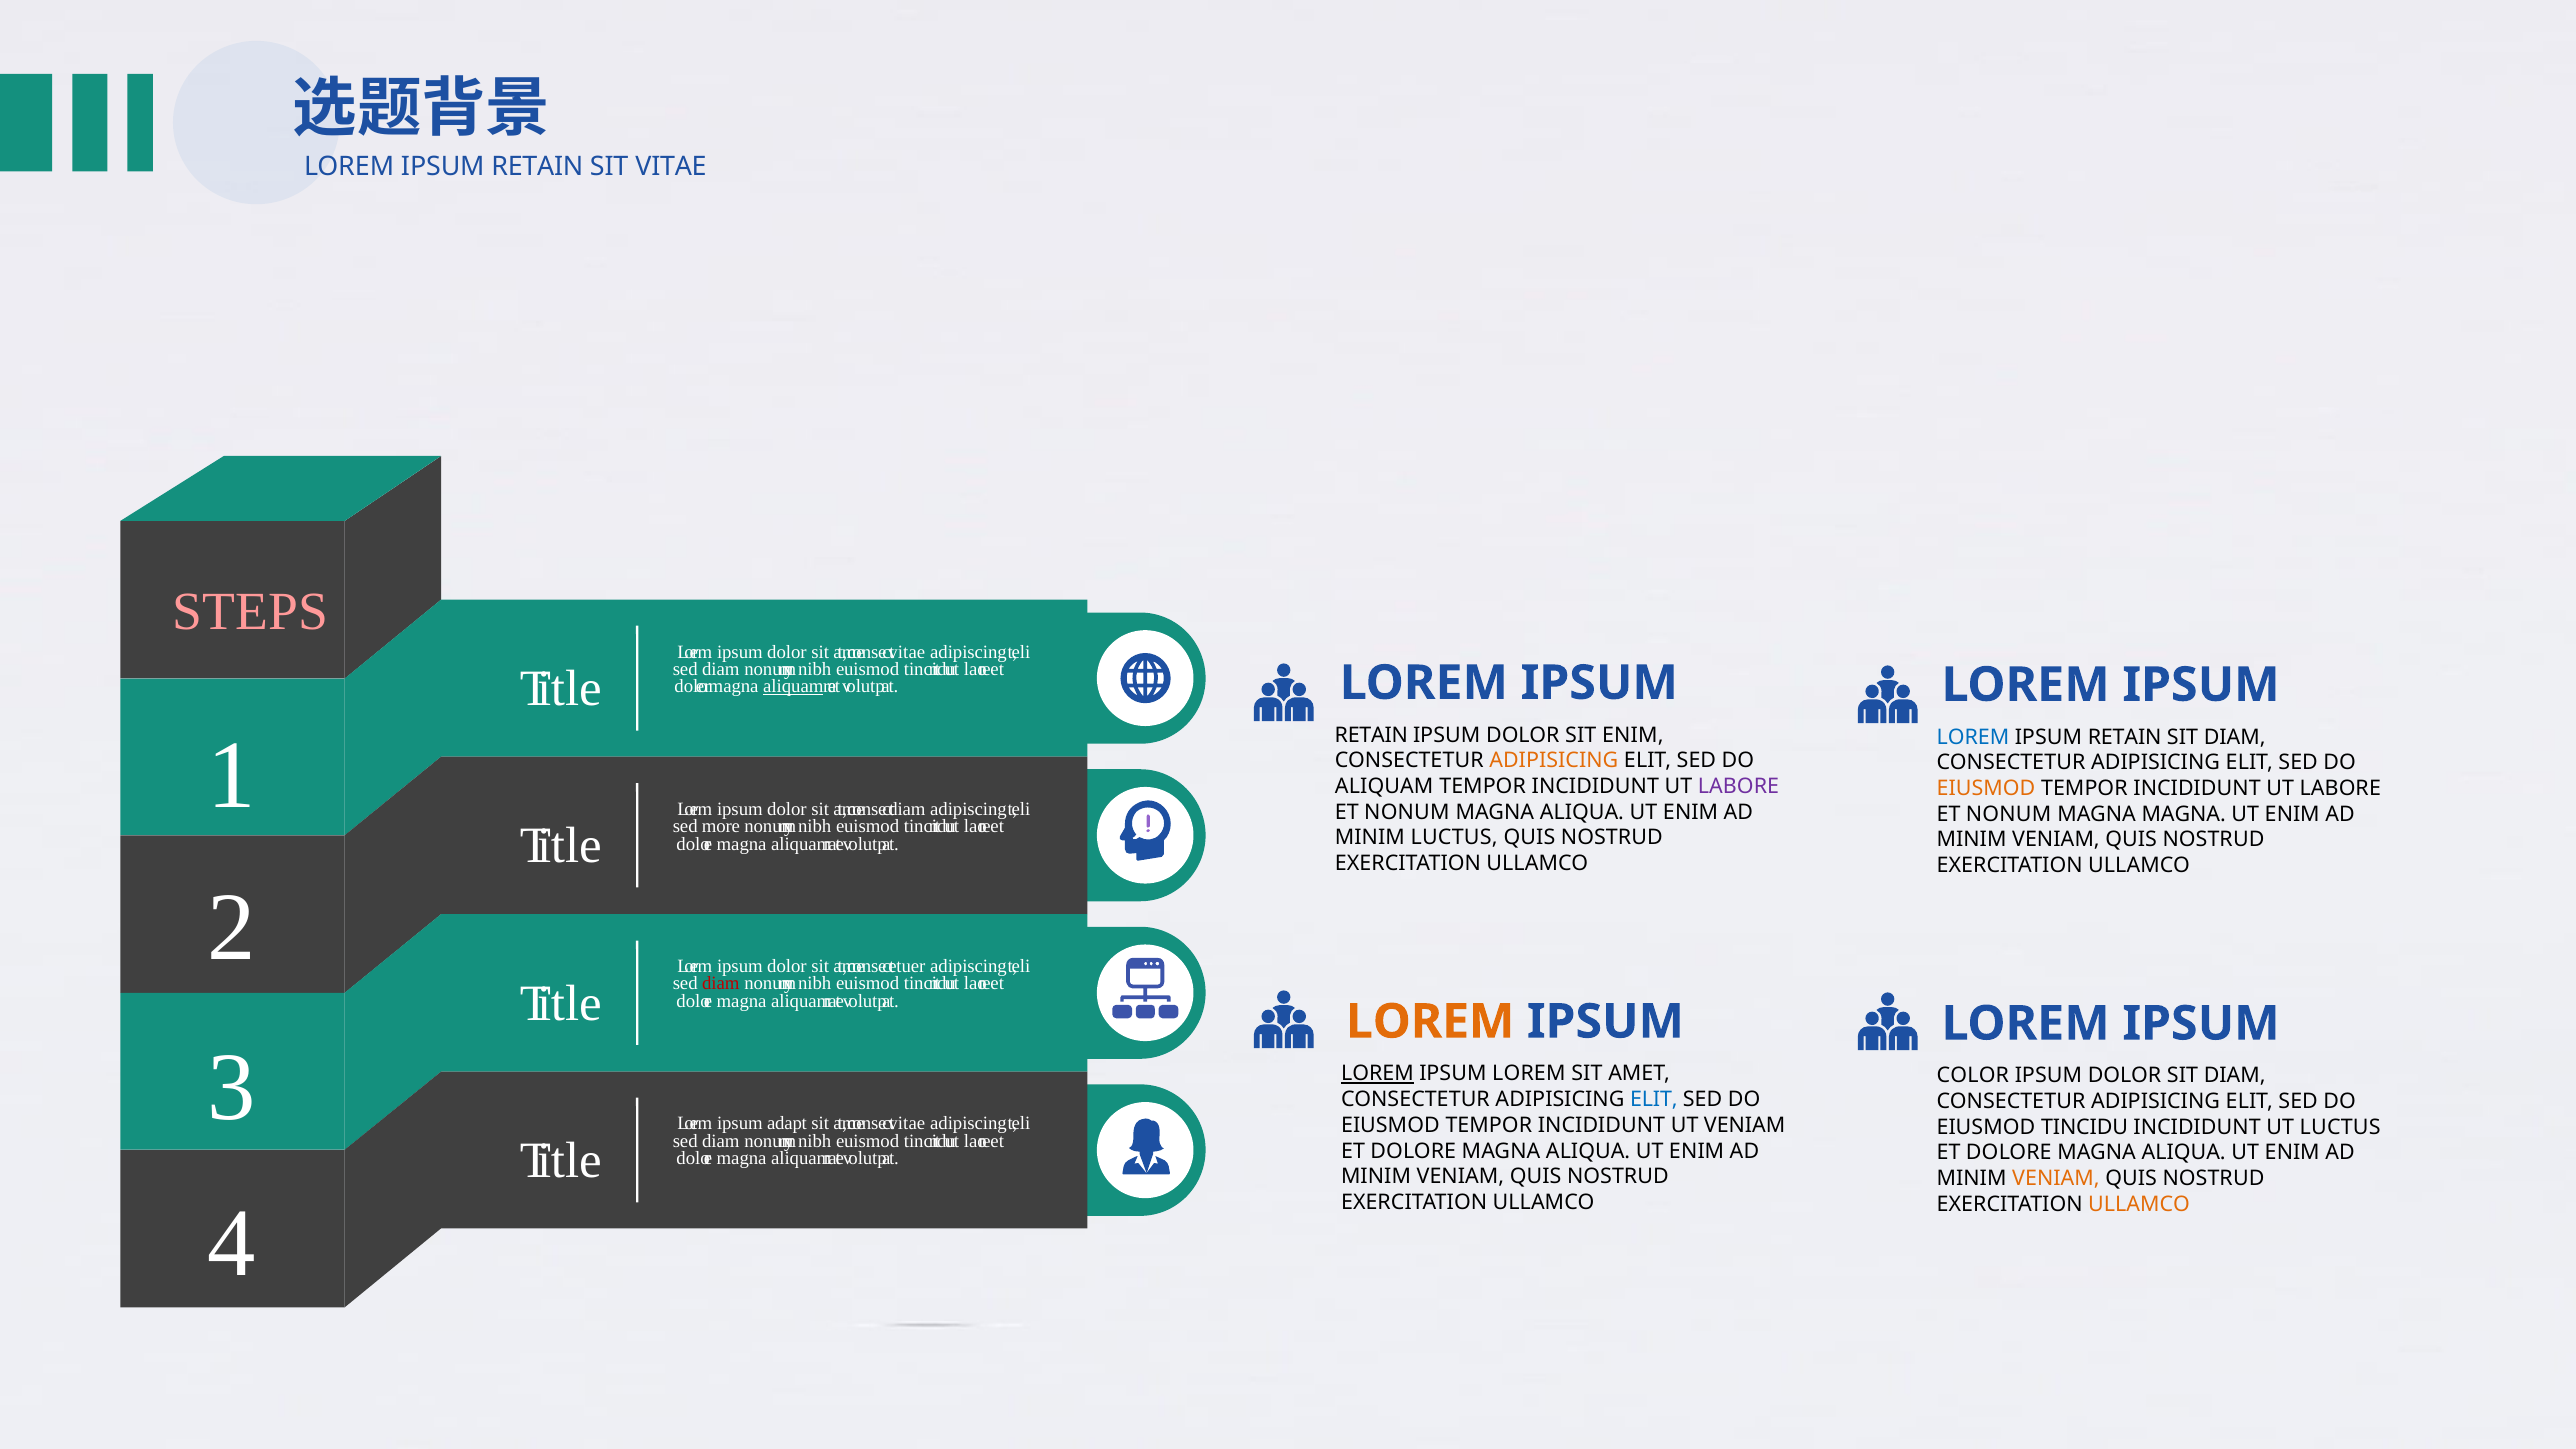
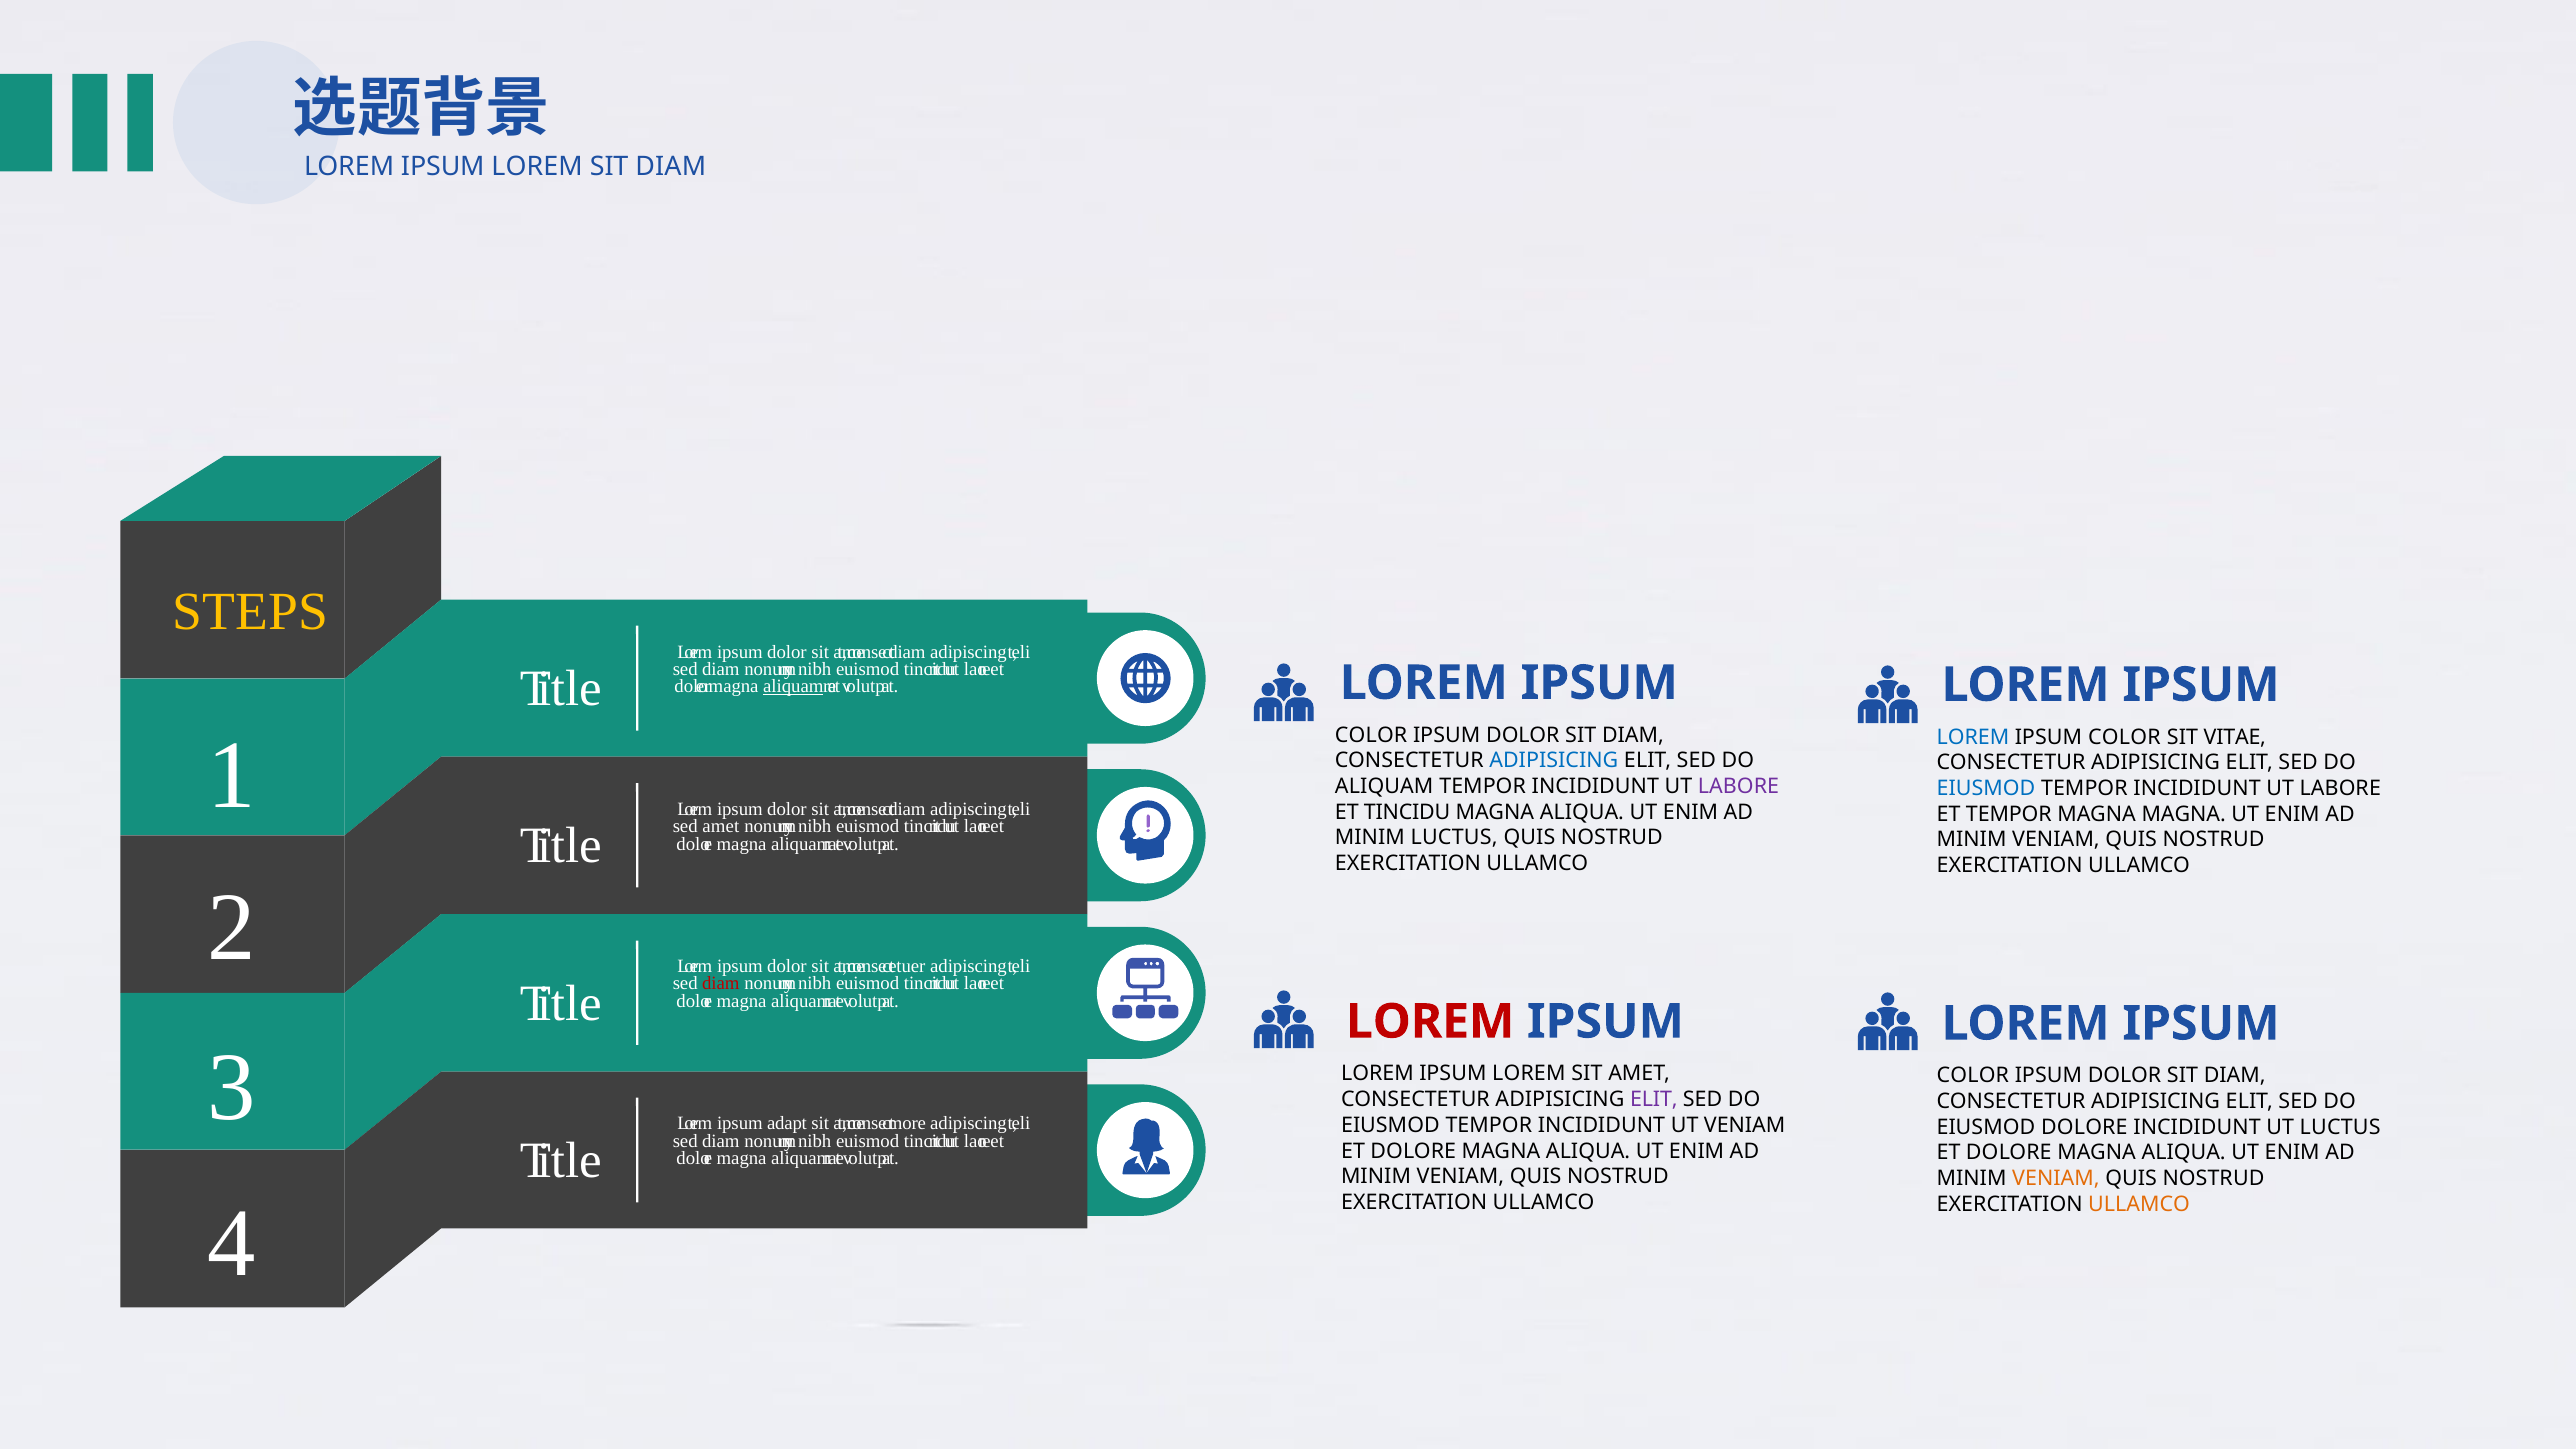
RETAIN at (537, 167): RETAIN -> LOREM
VITAE at (671, 167): VITAE -> DIAM
STEPS colour: pink -> yellow
vitae at (907, 652): vitae -> diam
RETAIN at (1371, 735): RETAIN -> COLOR
ENIM at (1633, 735): ENIM -> DIAM
RETAIN at (2125, 737): RETAIN -> COLOR
DIAM at (2235, 737): DIAM -> VITAE
ADIPISICING at (1554, 761) colour: orange -> blue
EIUSMOD at (1986, 788) colour: orange -> blue
NONUM at (1407, 812): NONUM -> TINCIDU
NONUM at (2009, 814): NONUM -> TEMPOR
sed more: more -> amet
LOREM at (1430, 1022) colour: orange -> red
LOREM at (1377, 1074) underline: present -> none
ELIT at (1654, 1100) colour: blue -> purple
vitae at (907, 1124): vitae -> more
EIUSMOD TINCIDU: TINCIDU -> DOLORE
